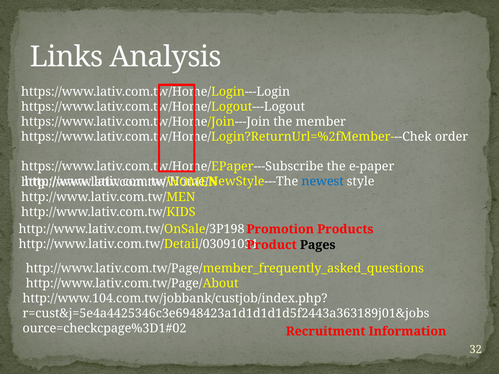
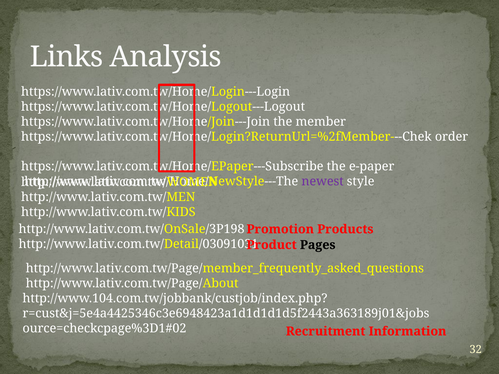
newest colour: blue -> purple
